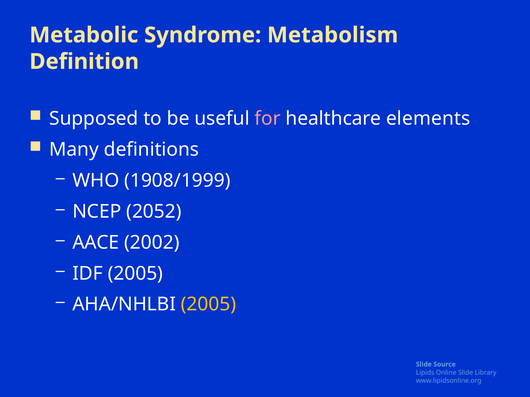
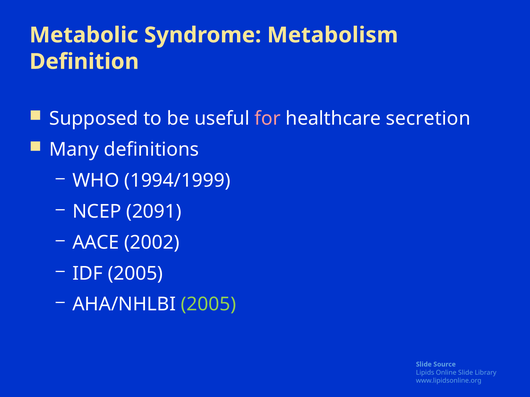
elements: elements -> secretion
1908/1999: 1908/1999 -> 1994/1999
2052: 2052 -> 2091
2005 at (209, 305) colour: yellow -> light green
